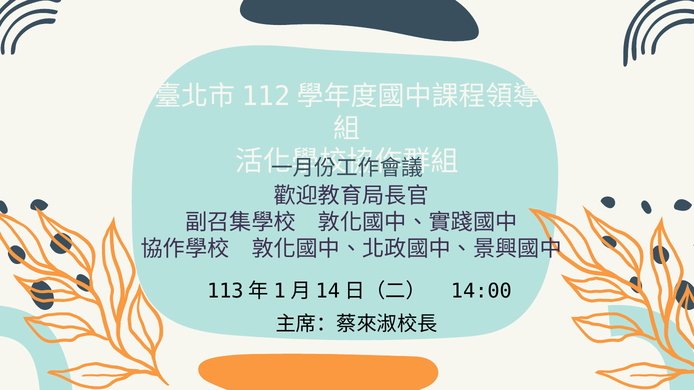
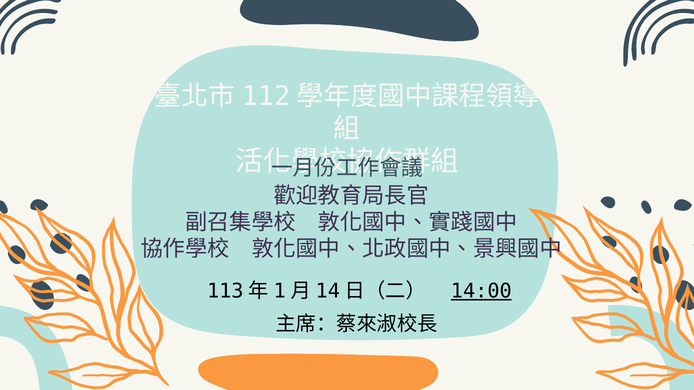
14:00 underline: none -> present
